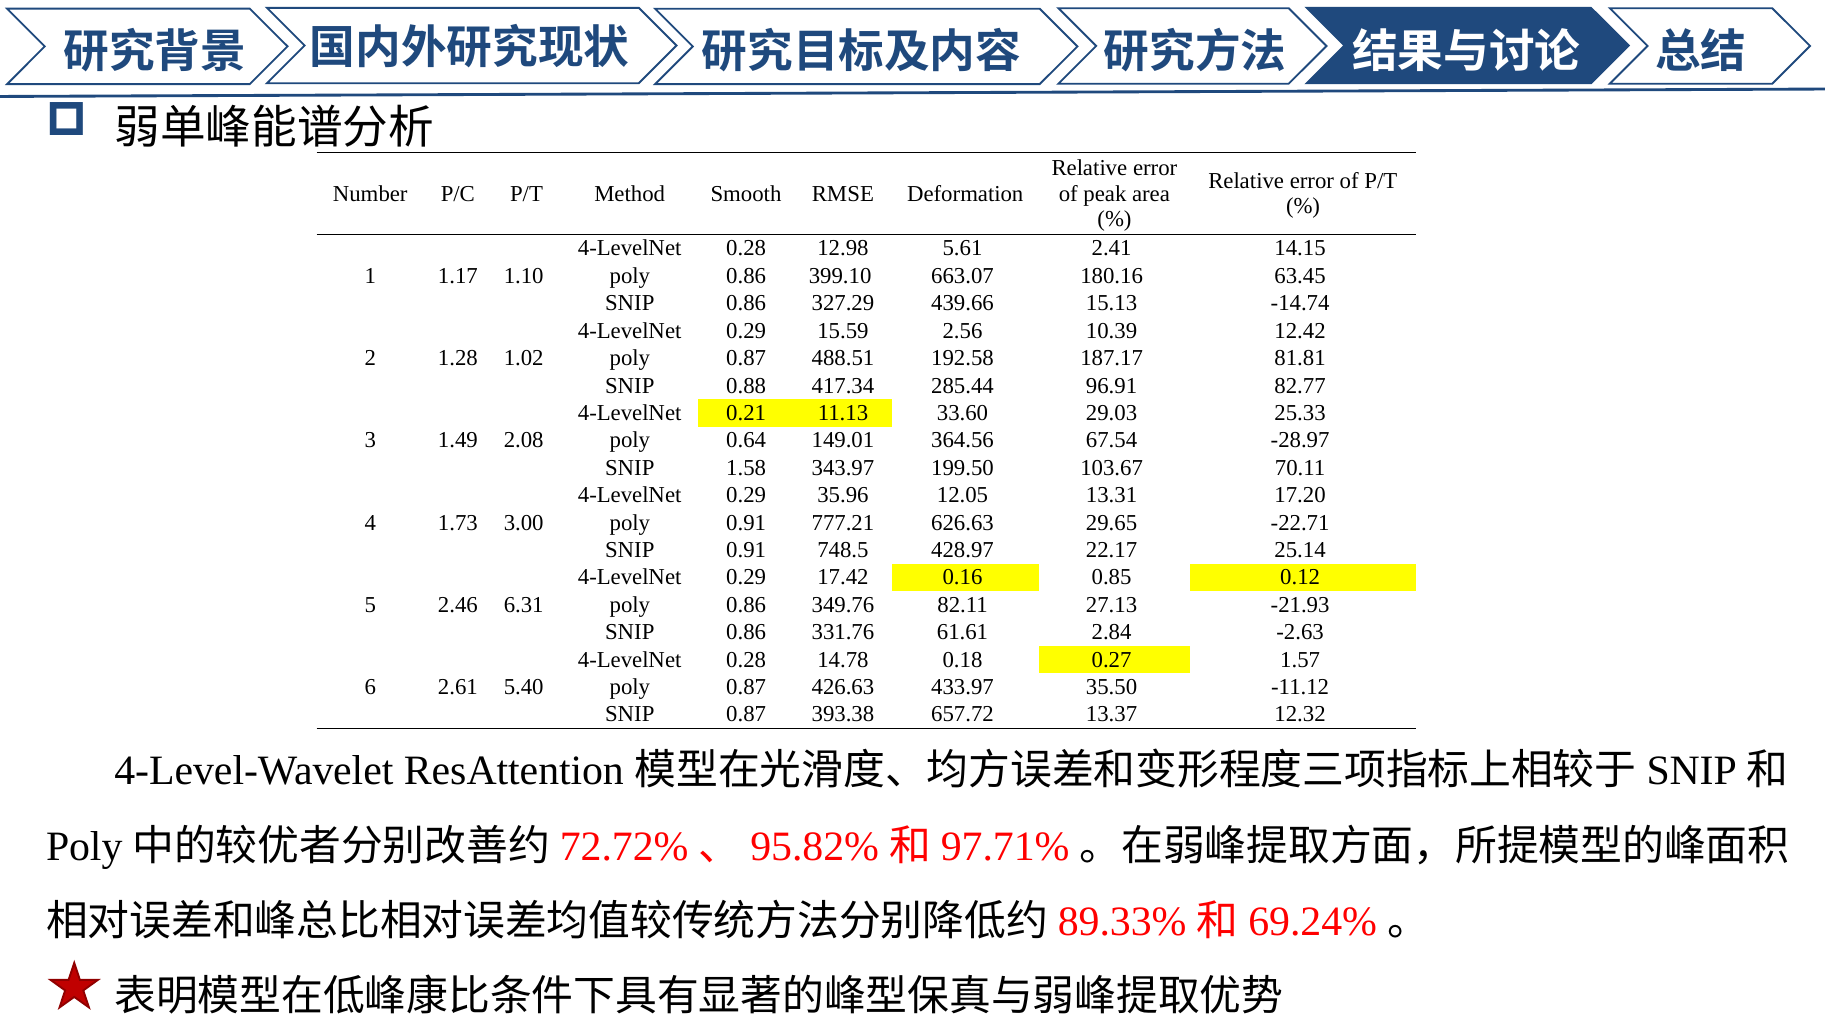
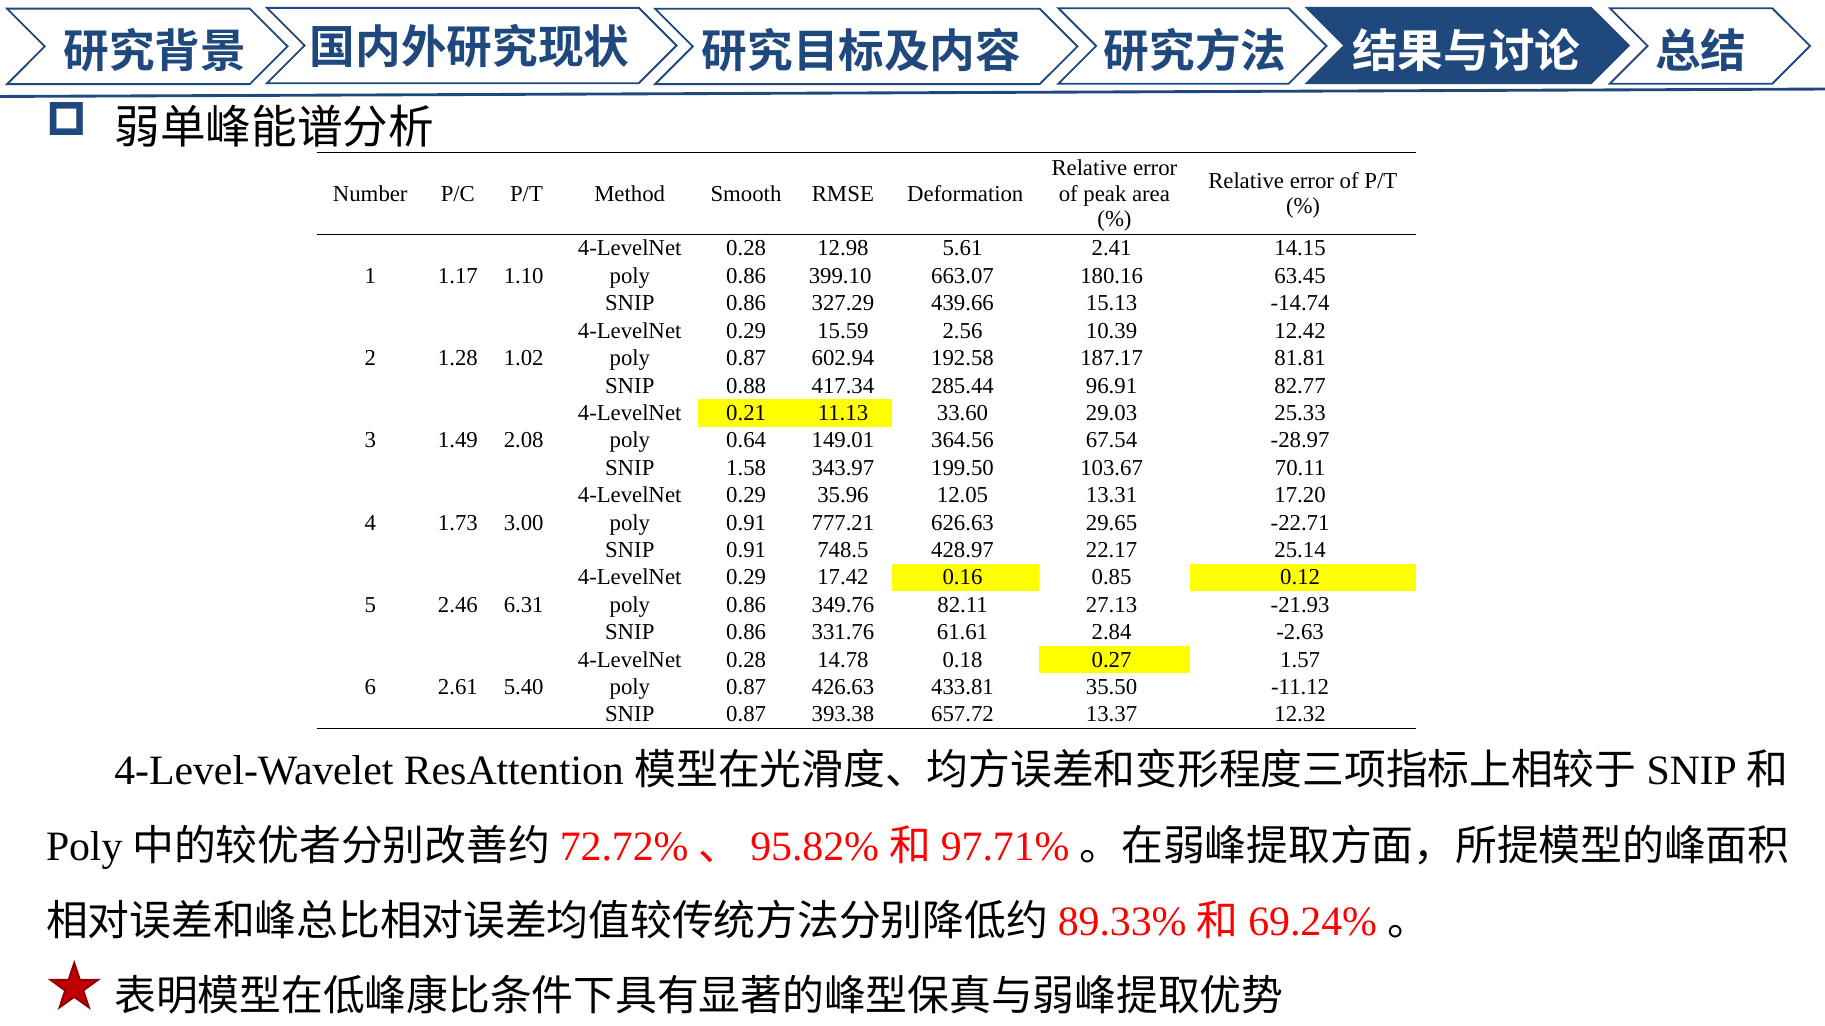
488.51: 488.51 -> 602.94
433.97: 433.97 -> 433.81
